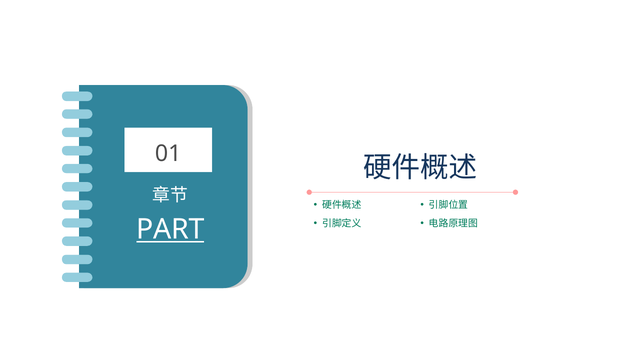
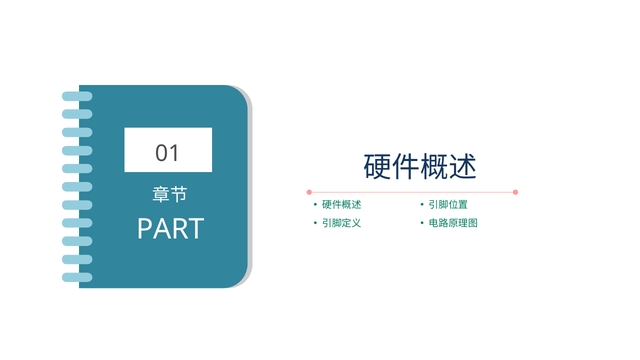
PART underline: present -> none
